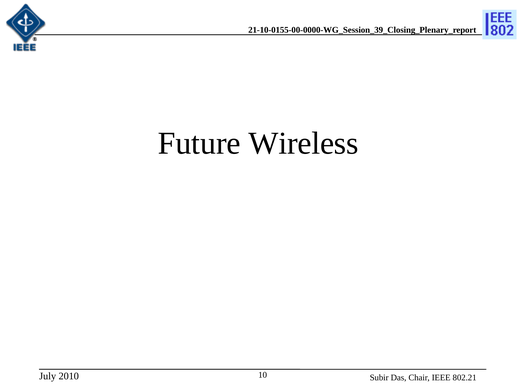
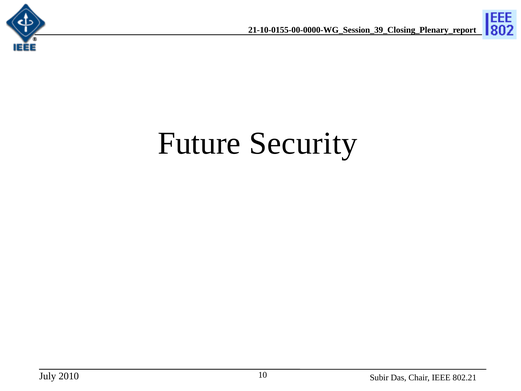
Wireless: Wireless -> Security
